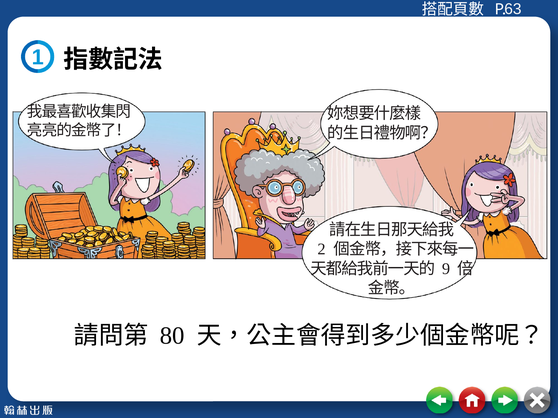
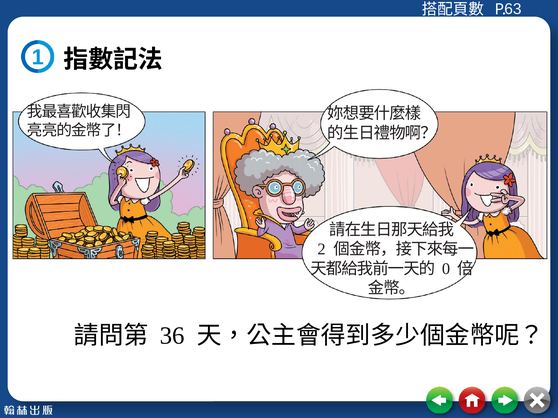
9: 9 -> 0
80: 80 -> 36
